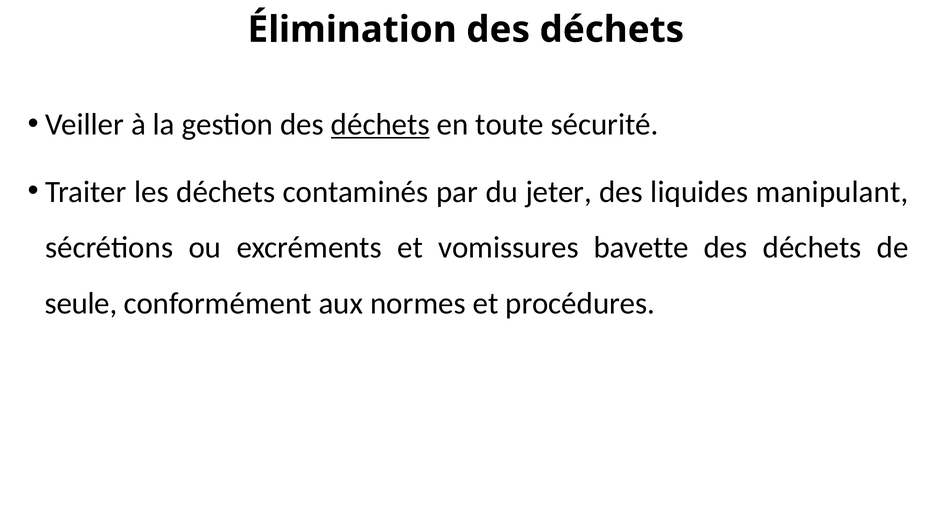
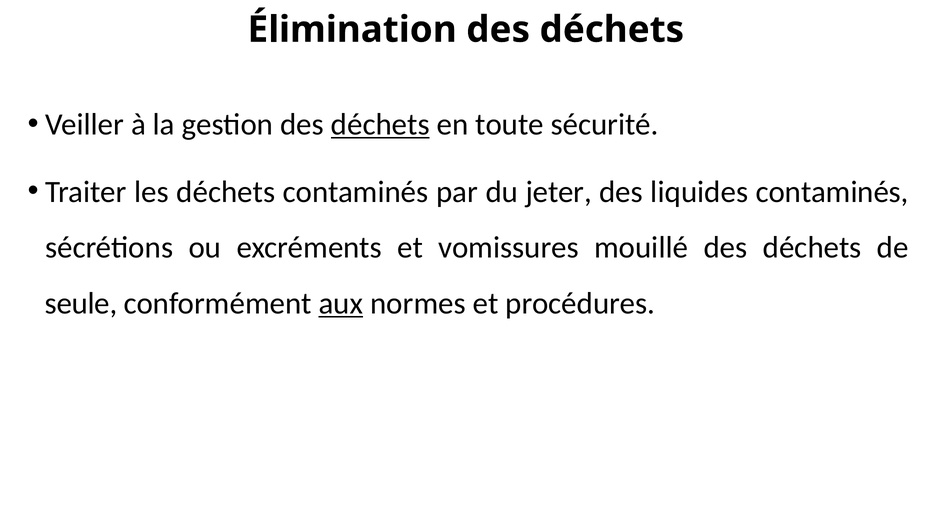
liquides manipulant: manipulant -> contaminés
bavette: bavette -> mouillé
aux underline: none -> present
